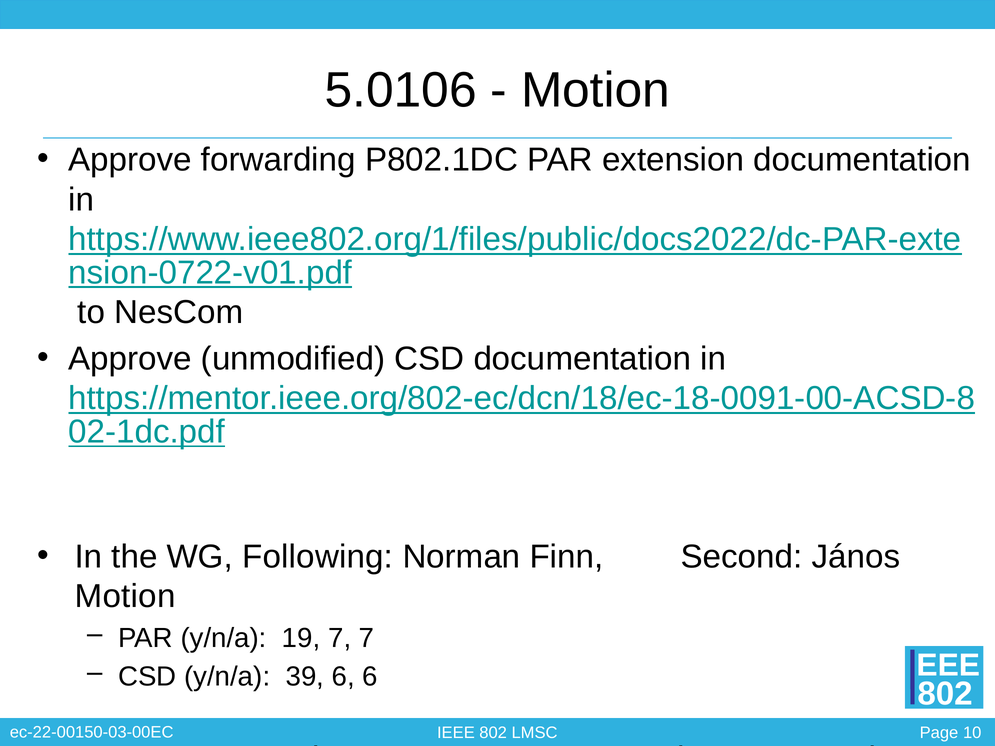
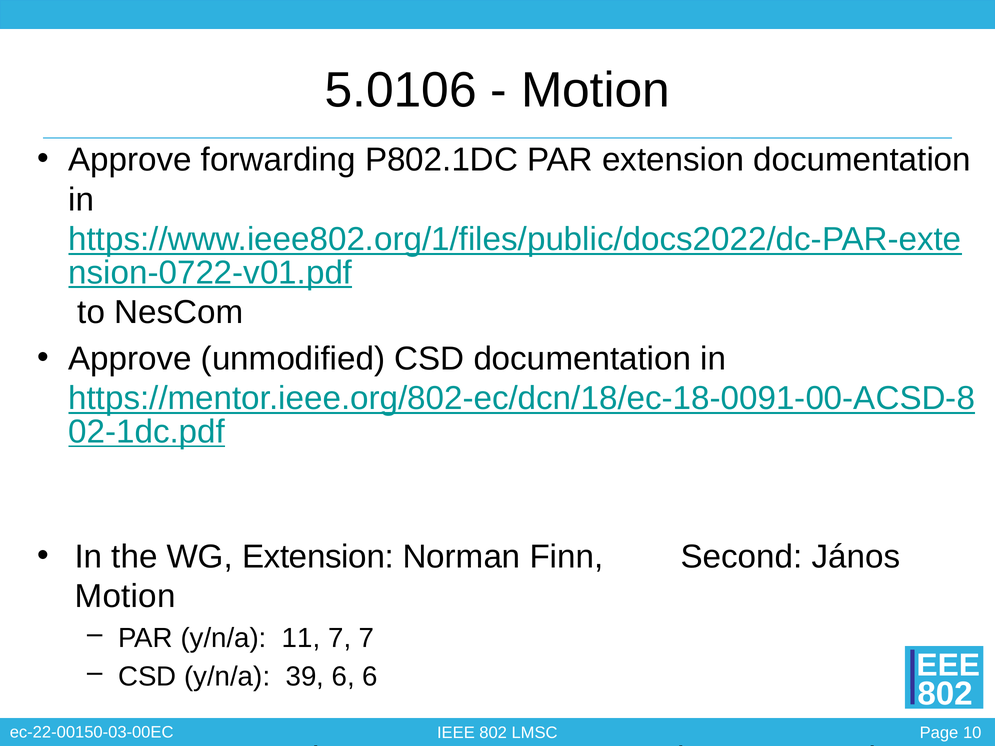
WG Following: Following -> Extension
19: 19 -> 11
